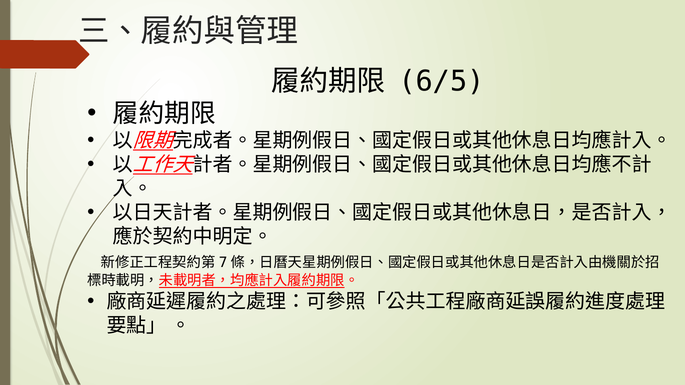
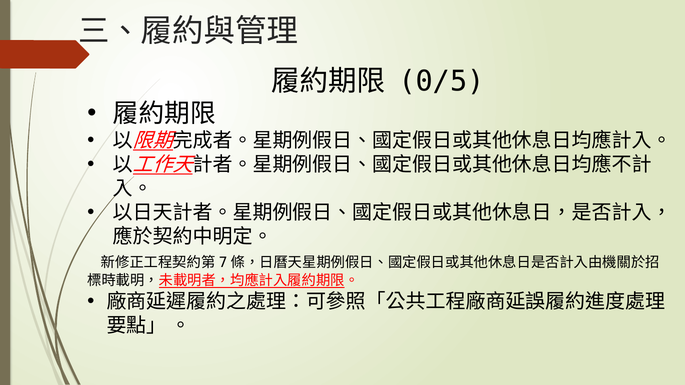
6/5: 6/5 -> 0/5
